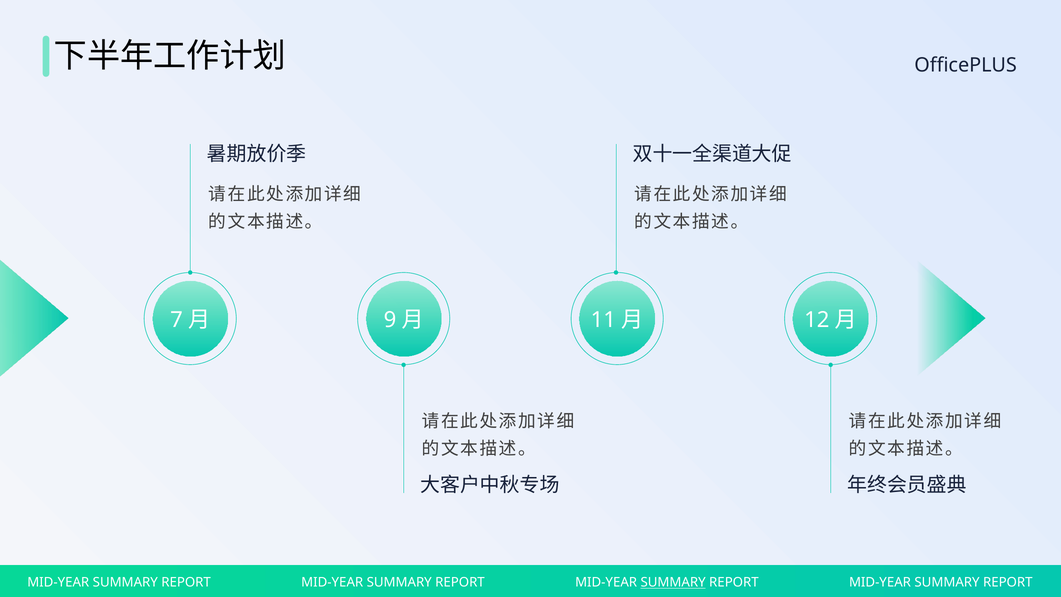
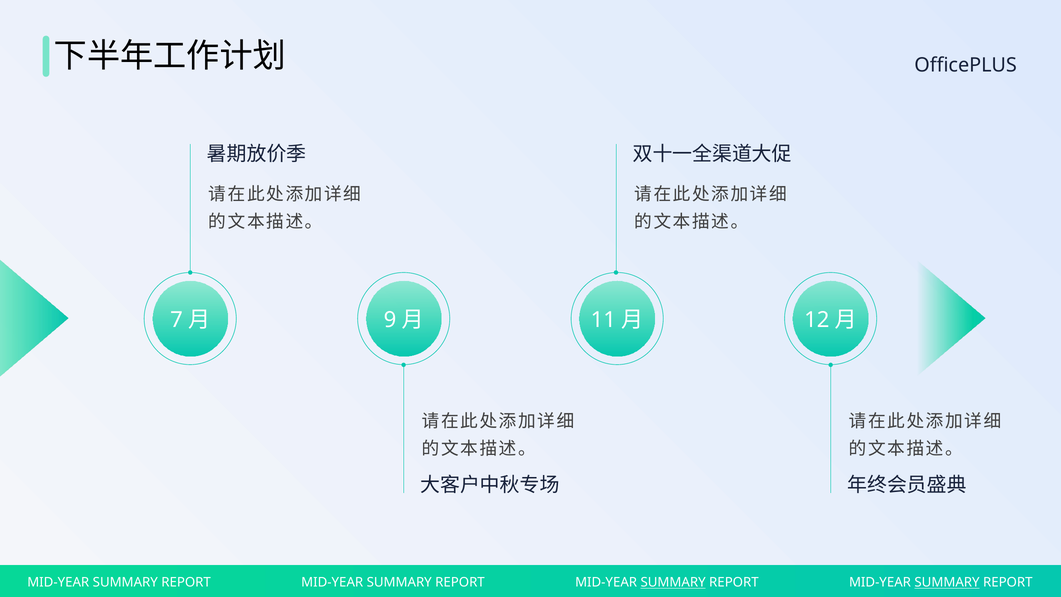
SUMMARY at (947, 582) underline: none -> present
